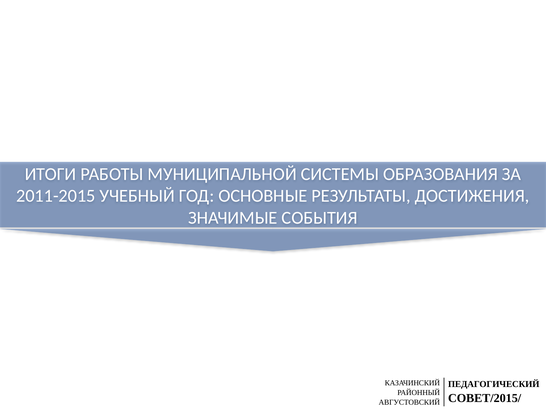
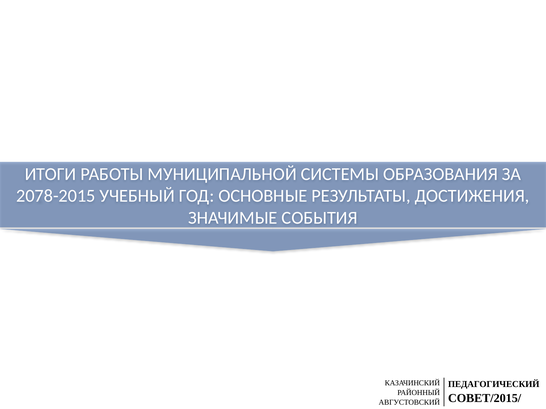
2011-2015: 2011-2015 -> 2078-2015
